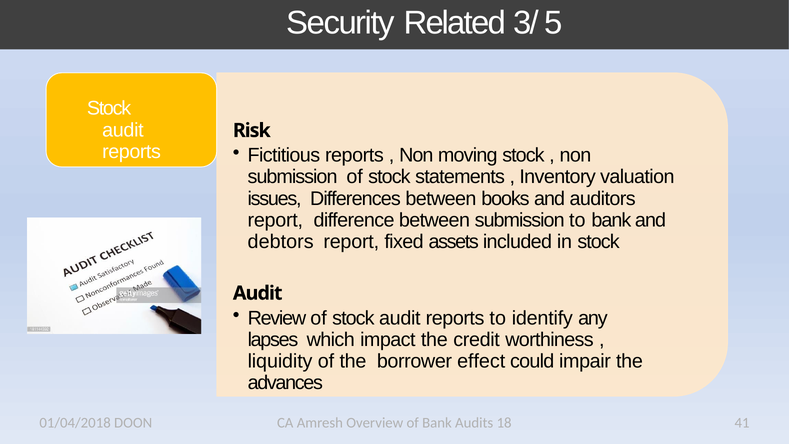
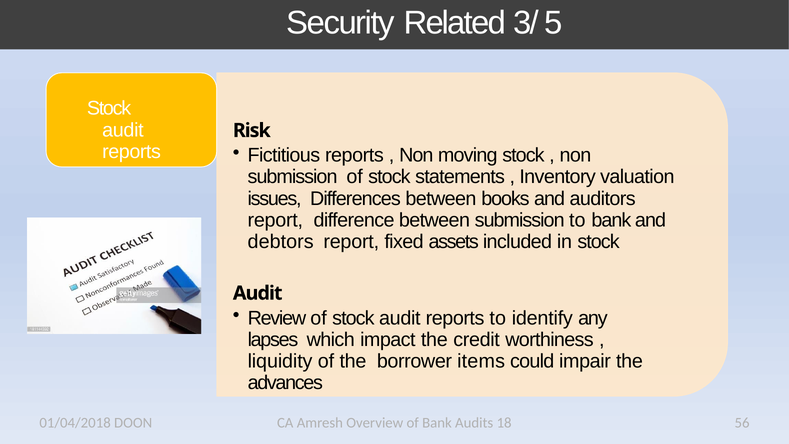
effect: effect -> items
41: 41 -> 56
